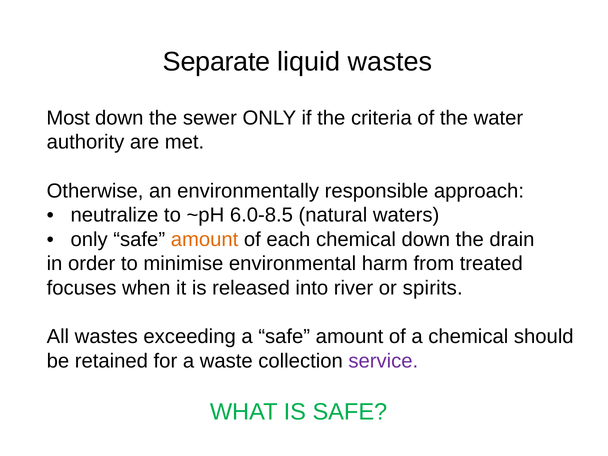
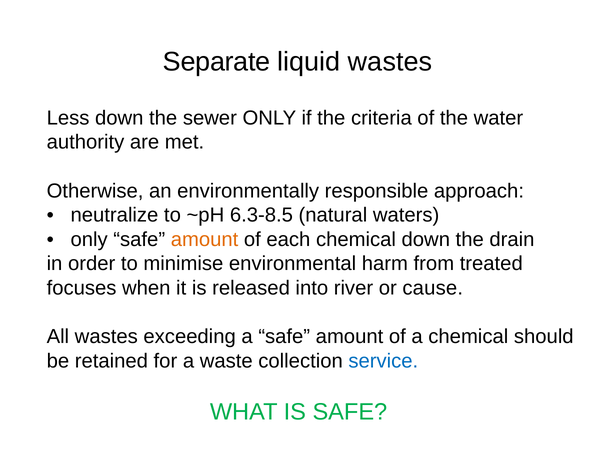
Most: Most -> Less
6.0-8.5: 6.0-8.5 -> 6.3-8.5
spirits: spirits -> cause
service colour: purple -> blue
